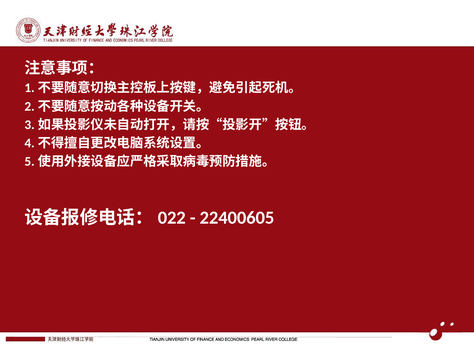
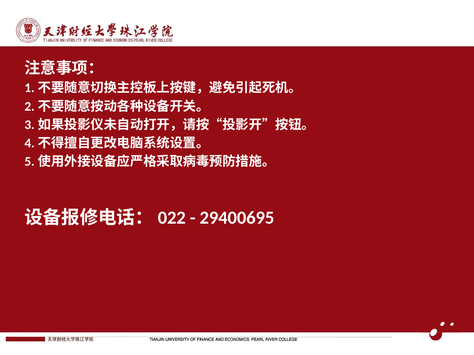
22400605: 22400605 -> 29400695
